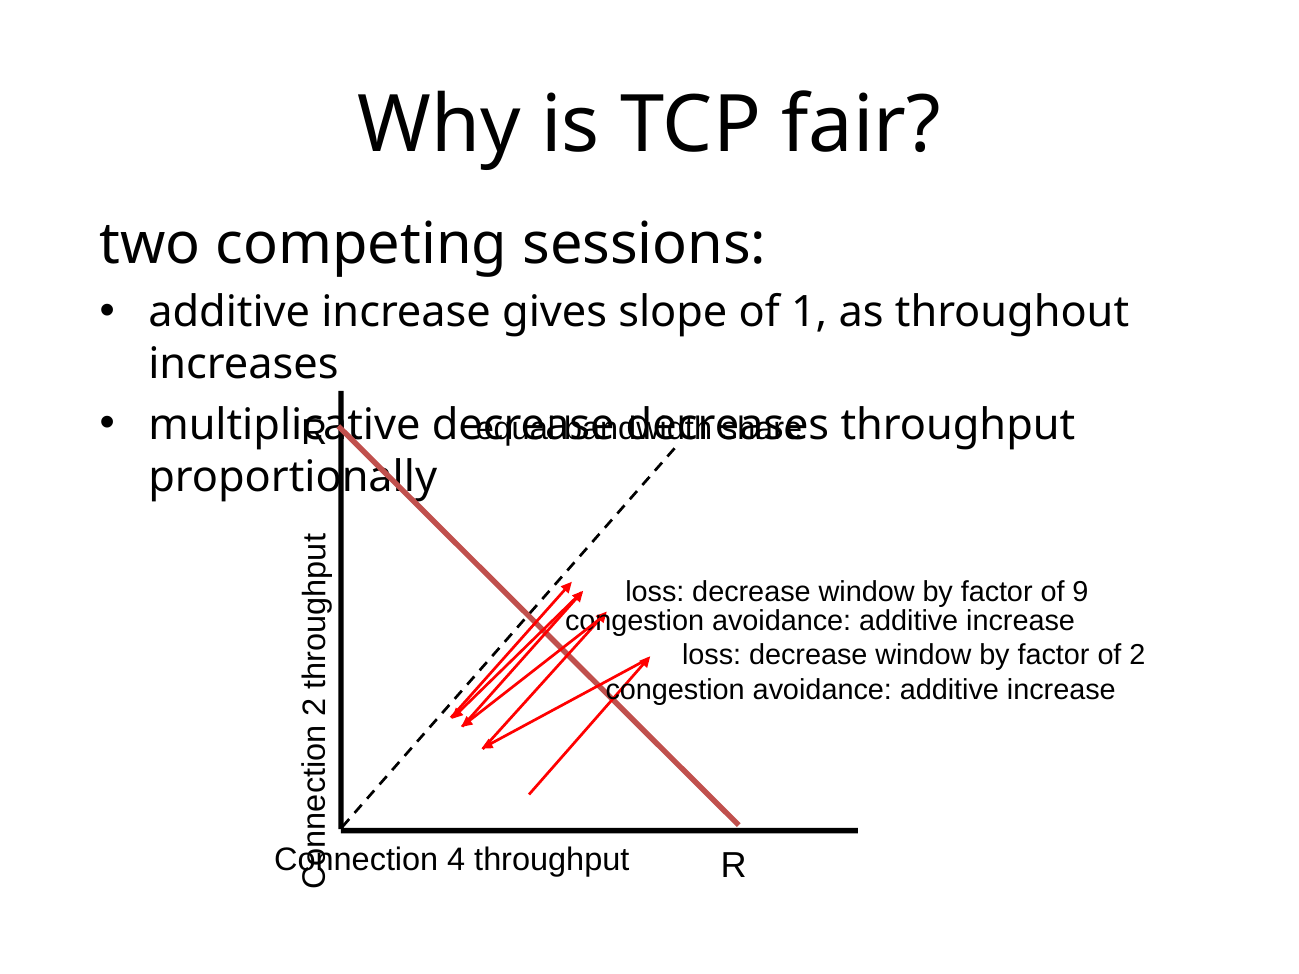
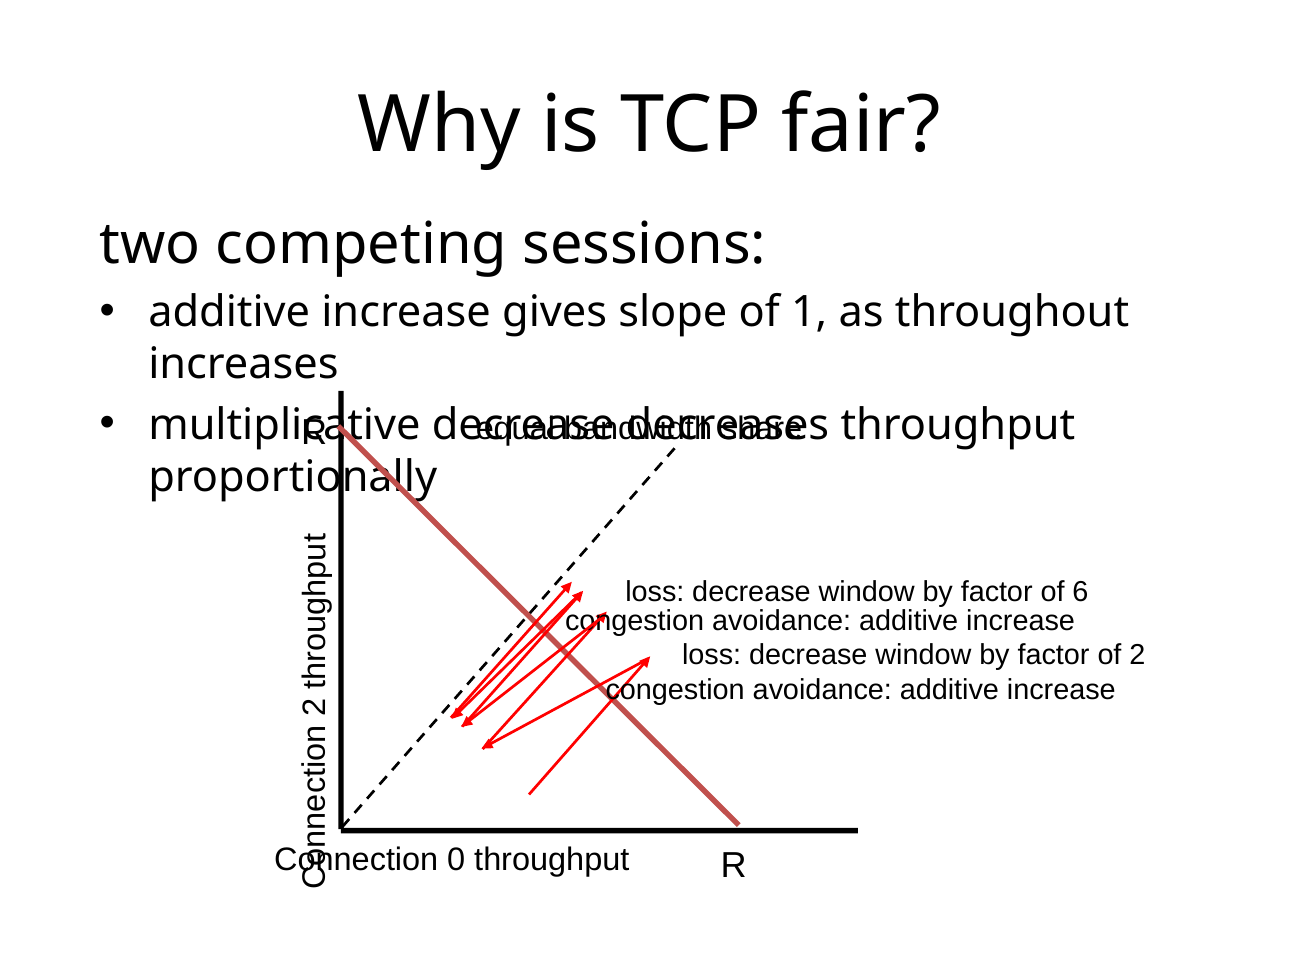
9: 9 -> 6
4: 4 -> 0
